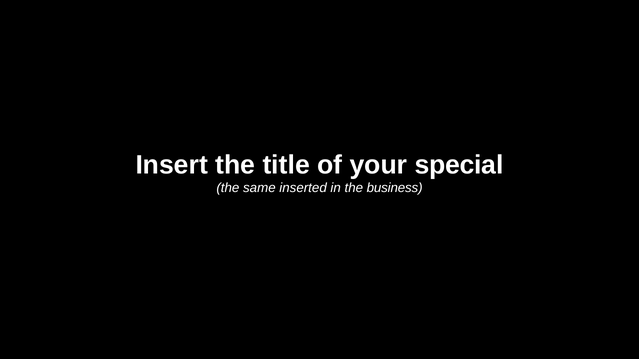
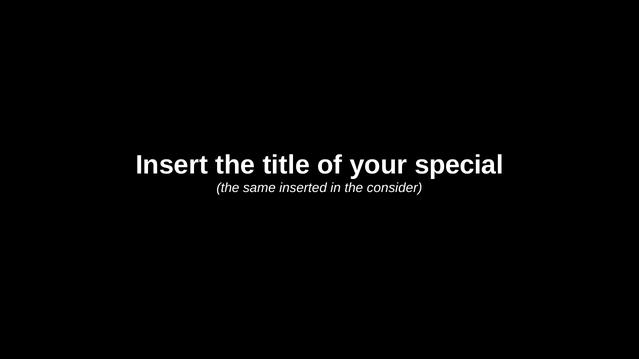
business: business -> consider
